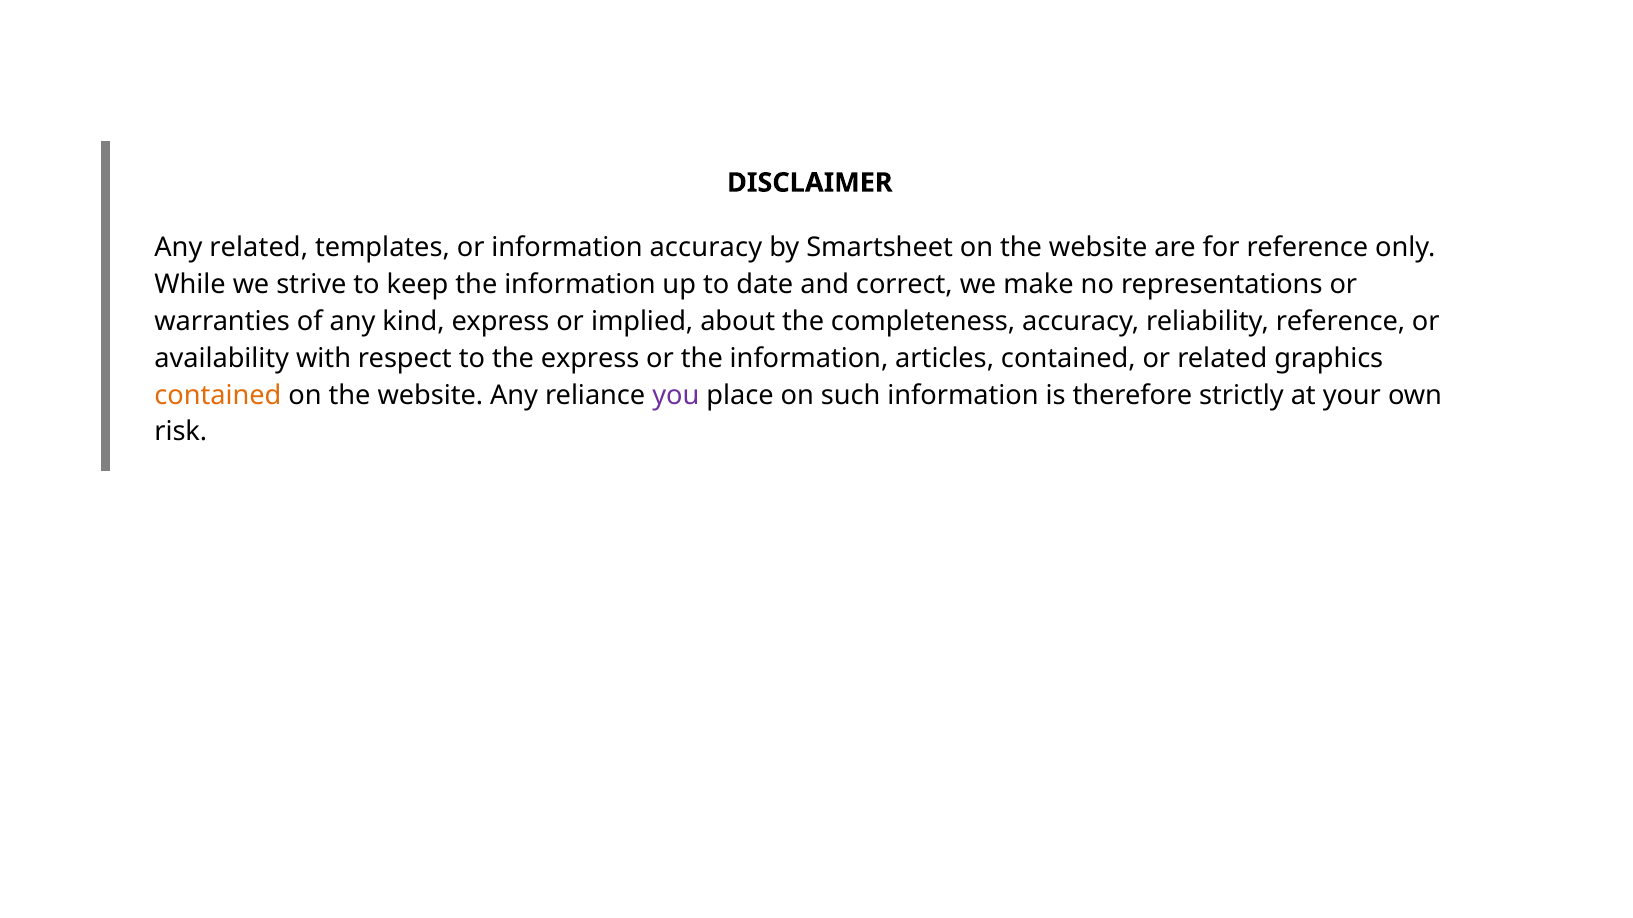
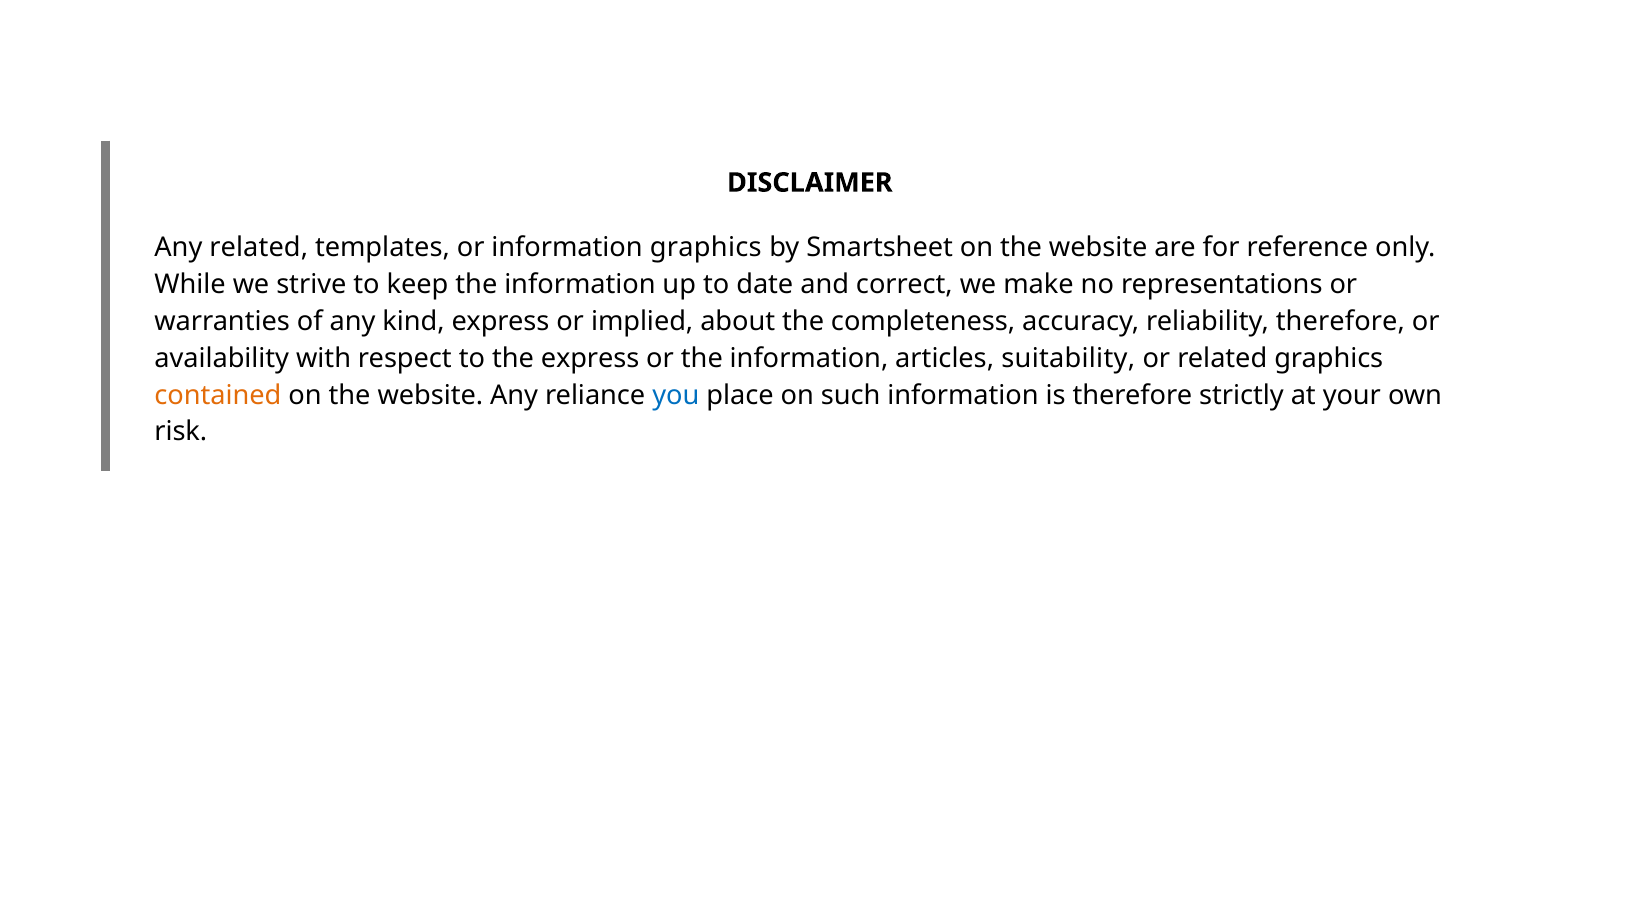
information accuracy: accuracy -> graphics
reliability reference: reference -> therefore
articles contained: contained -> suitability
you colour: purple -> blue
